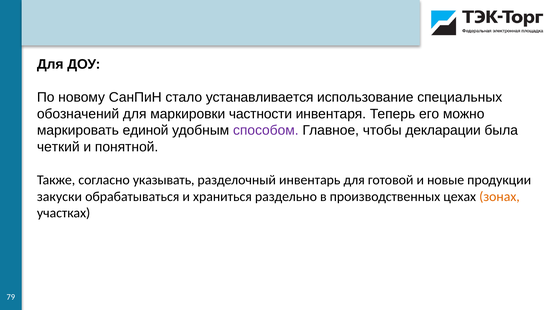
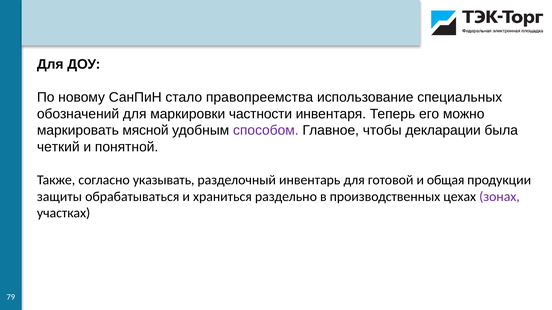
устанавливается: устанавливается -> правопреемства
единой: единой -> мясной
новые: новые -> общая
закуски: закуски -> защиты
зонах colour: orange -> purple
